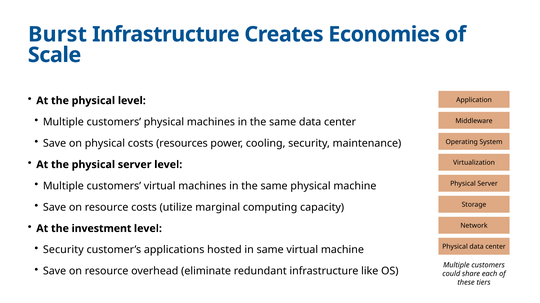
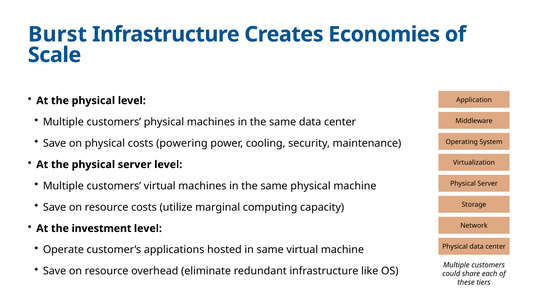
resources: resources -> powering
Security at (63, 250): Security -> Operate
